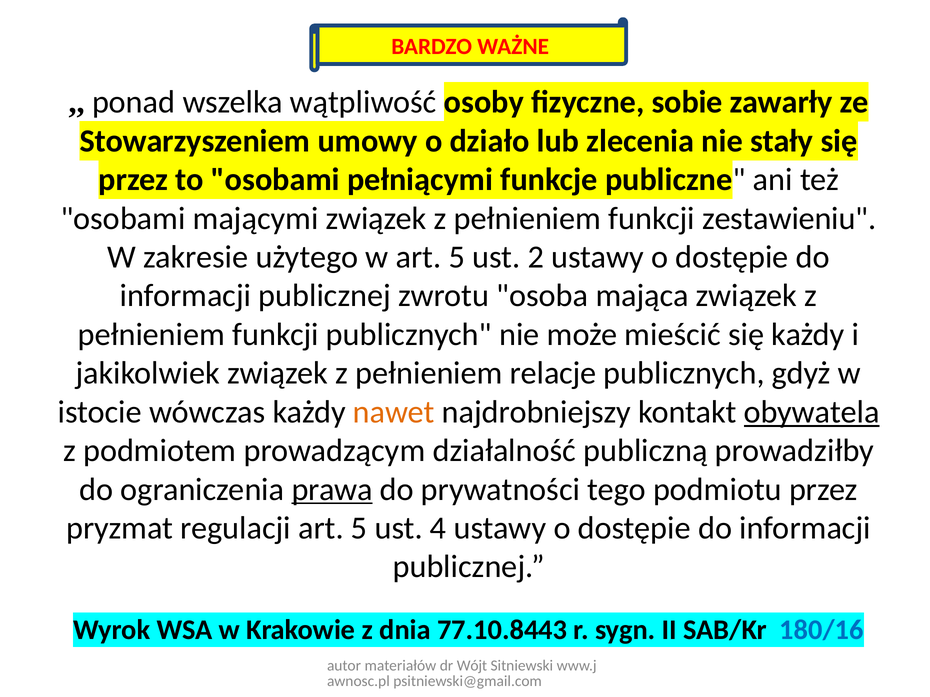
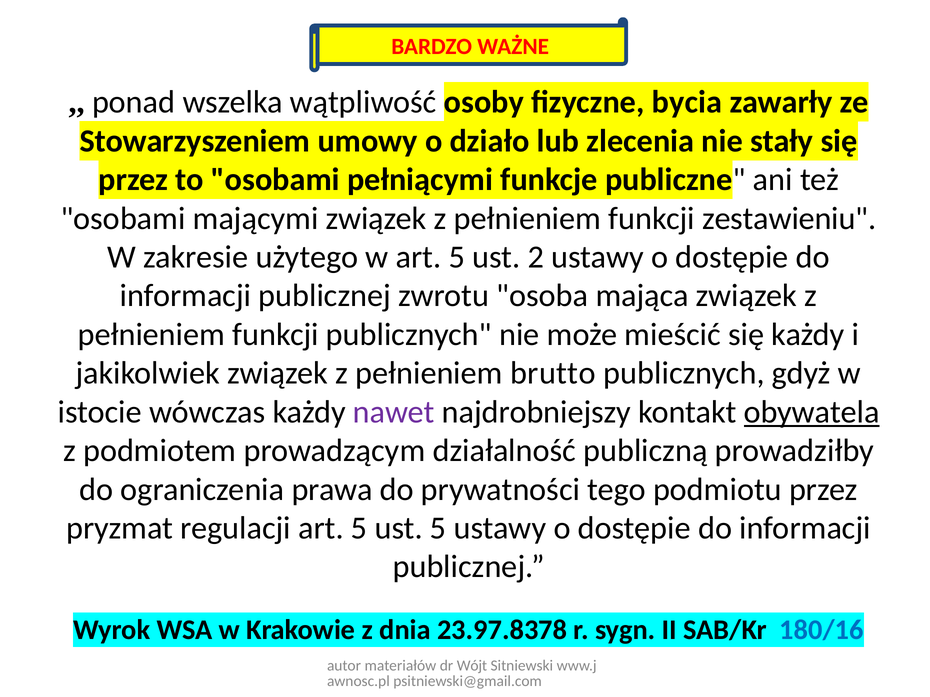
sobie: sobie -> bycia
relacje: relacje -> brutto
nawet colour: orange -> purple
prawa underline: present -> none
ust 4: 4 -> 5
77.10.8443: 77.10.8443 -> 23.97.8378
